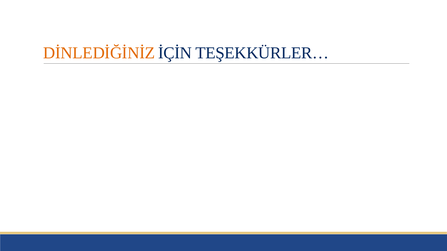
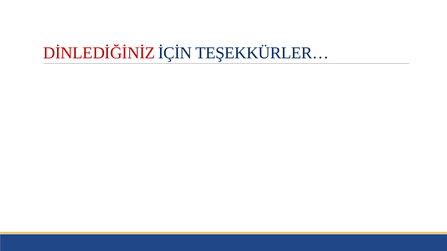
DİNLEDİĞİNİZ colour: orange -> red
